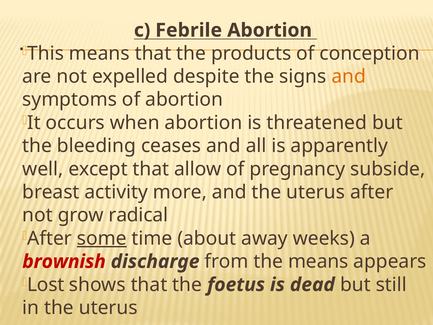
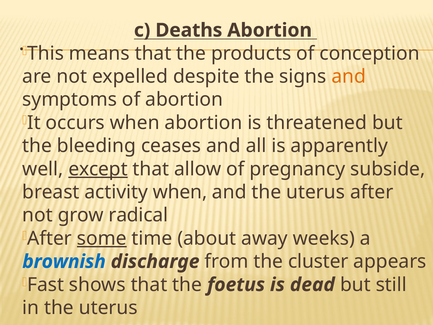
Febrile: Febrile -> Deaths
except underline: none -> present
activity more: more -> when
brownish colour: red -> blue
the means: means -> cluster
Lost: Lost -> Fast
